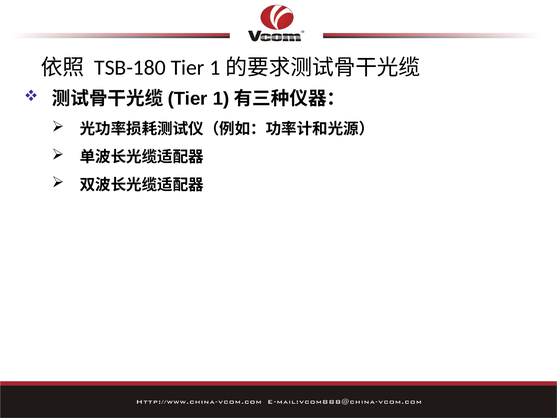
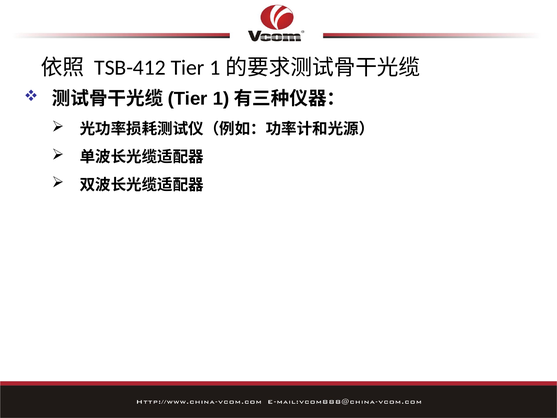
TSB-180: TSB-180 -> TSB-412
